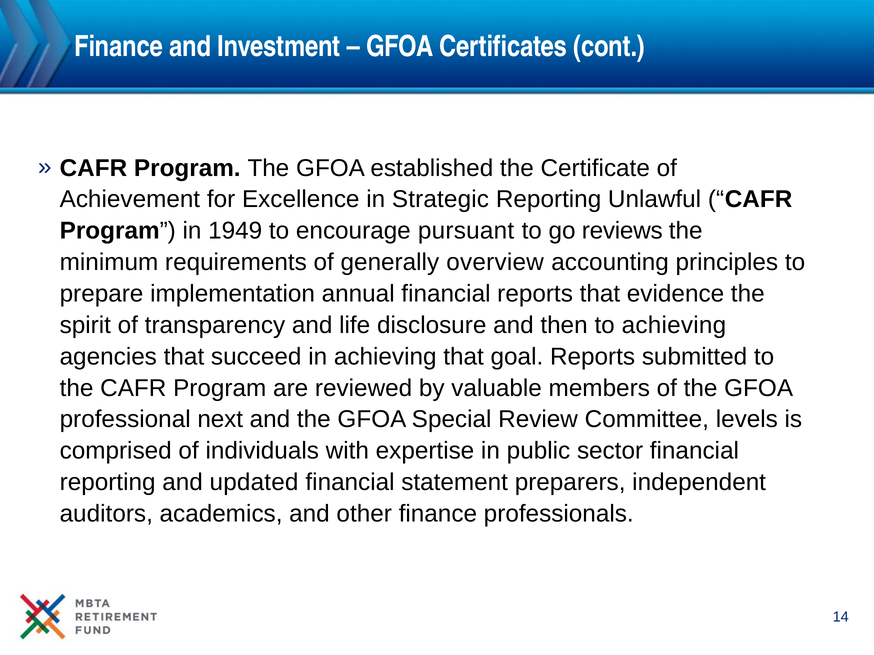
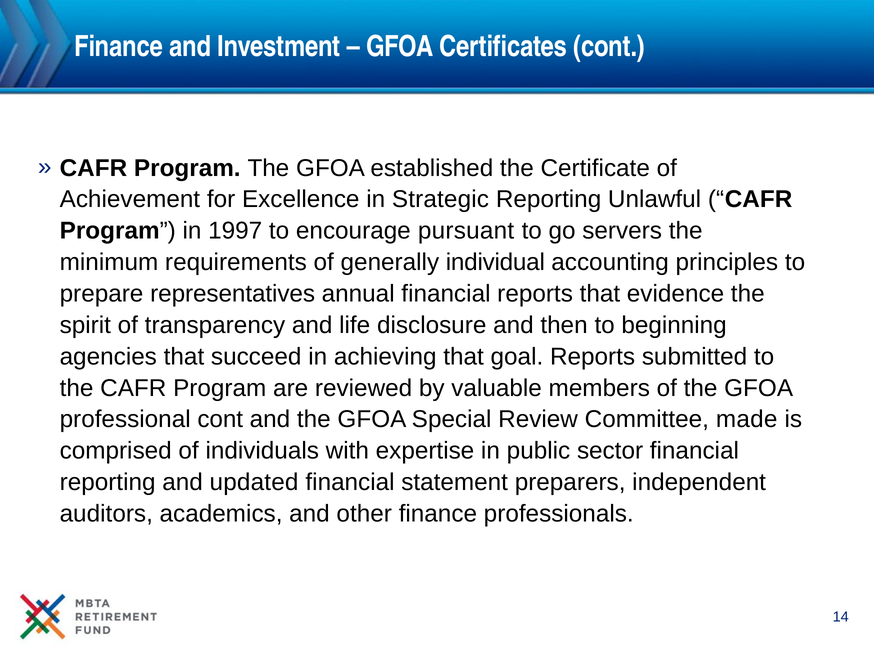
1949: 1949 -> 1997
reviews: reviews -> servers
overview: overview -> individual
implementation: implementation -> representatives
to achieving: achieving -> beginning
professional next: next -> cont
levels: levels -> made
